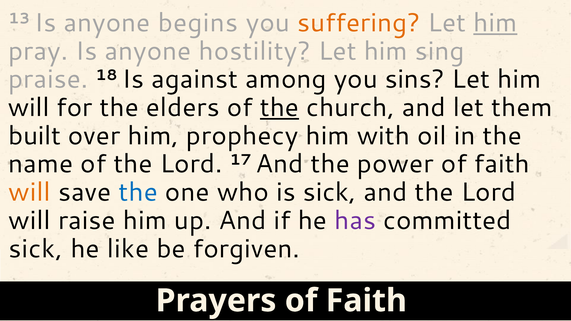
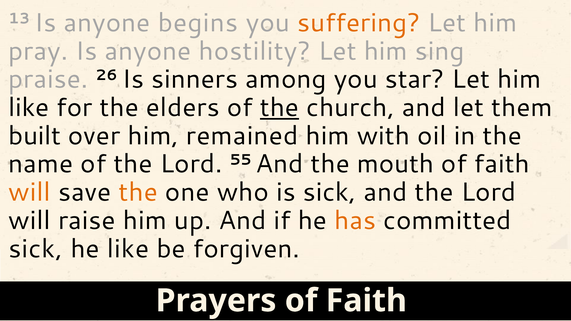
him at (495, 23) underline: present -> none
18: 18 -> 26
against: against -> sinners
sins: sins -> star
will at (29, 108): will -> like
prophecy: prophecy -> remained
17: 17 -> 55
power: power -> mouth
the at (138, 192) colour: blue -> orange
has colour: purple -> orange
